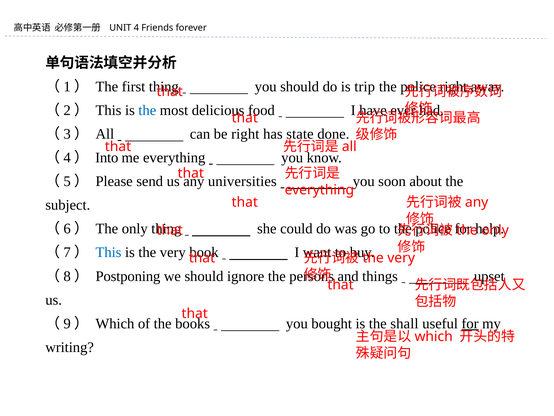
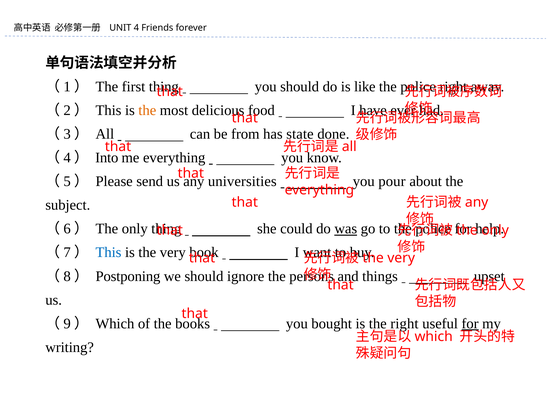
trip: trip -> like
the at (147, 110) colour: blue -> orange
be right: right -> from
soon: soon -> pour
was underline: none -> present
the shall: shall -> right
